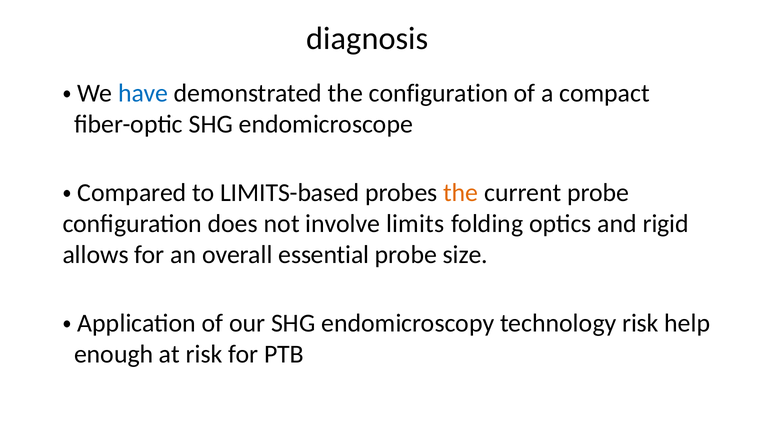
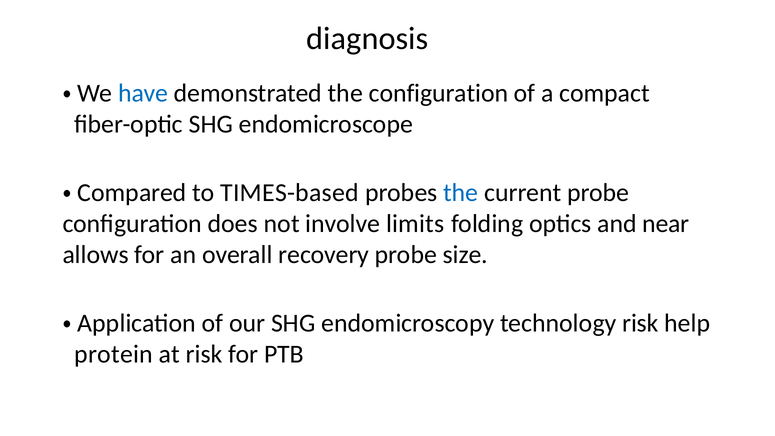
LIMITS-based: LIMITS-based -> TIMES-based
the at (461, 193) colour: orange -> blue
rigid: rigid -> near
essential: essential -> recovery
enough: enough -> protein
